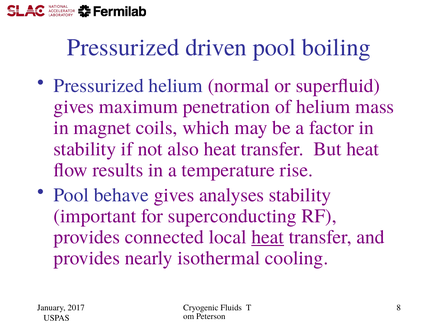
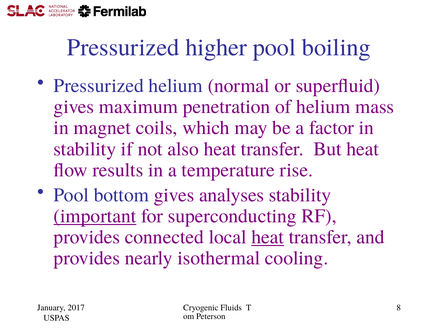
driven: driven -> higher
behave: behave -> bottom
important underline: none -> present
